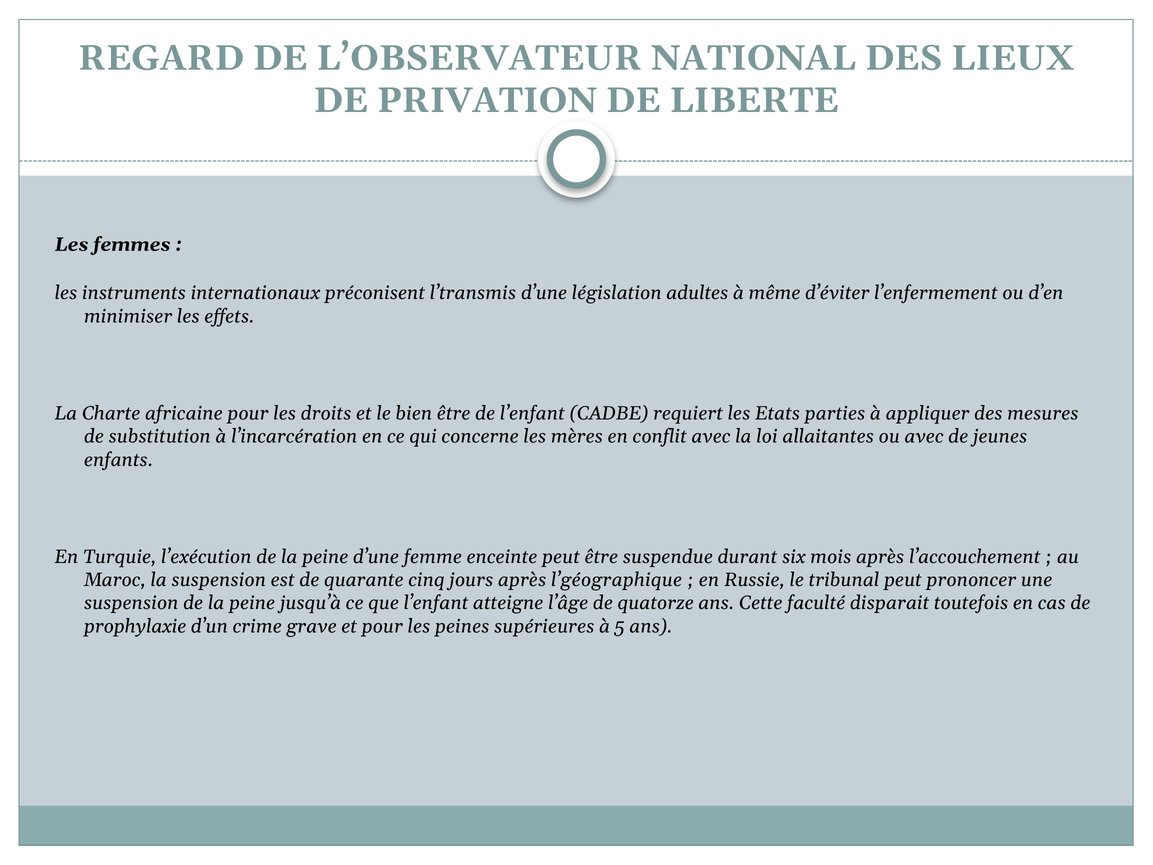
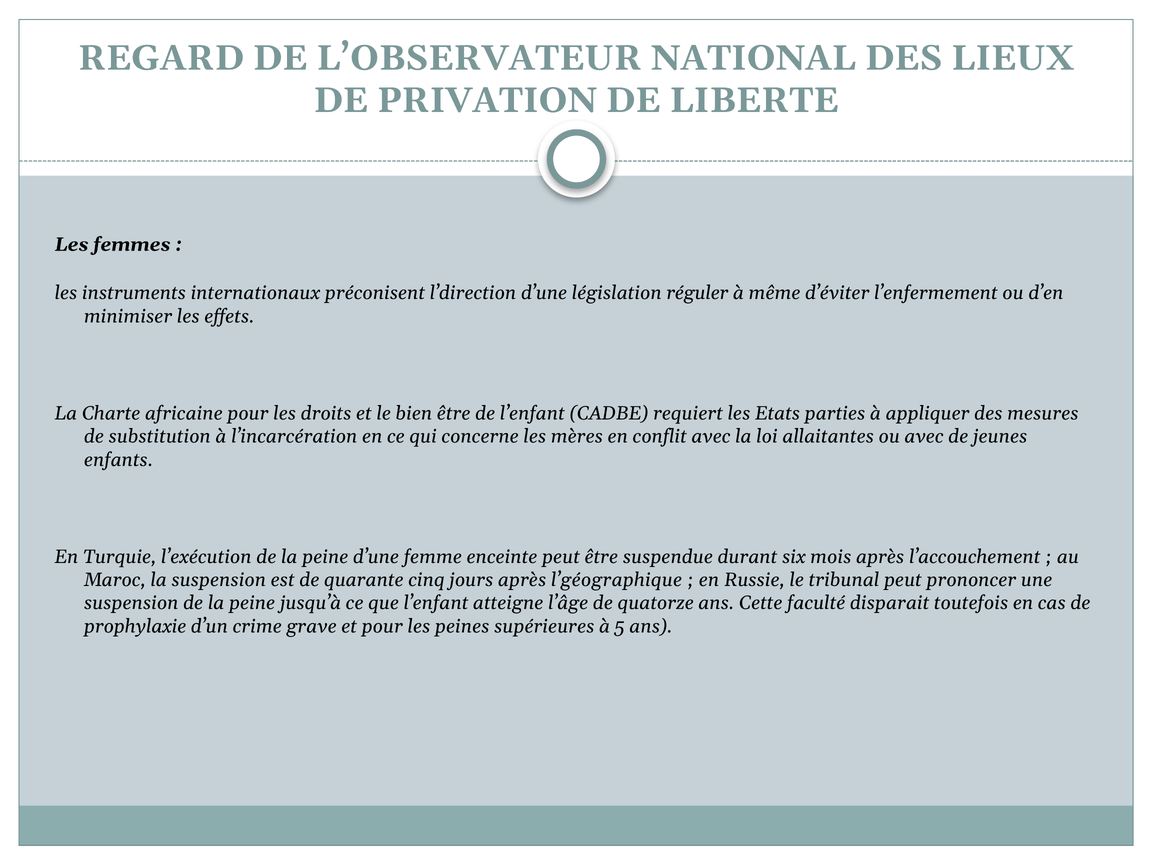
l’transmis: l’transmis -> l’direction
adultes: adultes -> réguler
